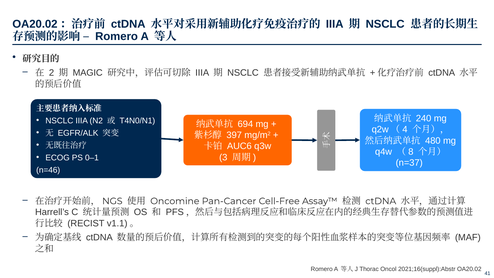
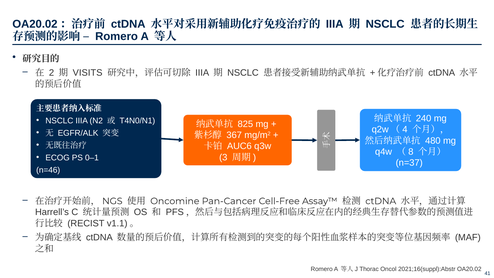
MAGIC: MAGIC -> VISITS
694: 694 -> 825
397: 397 -> 367
